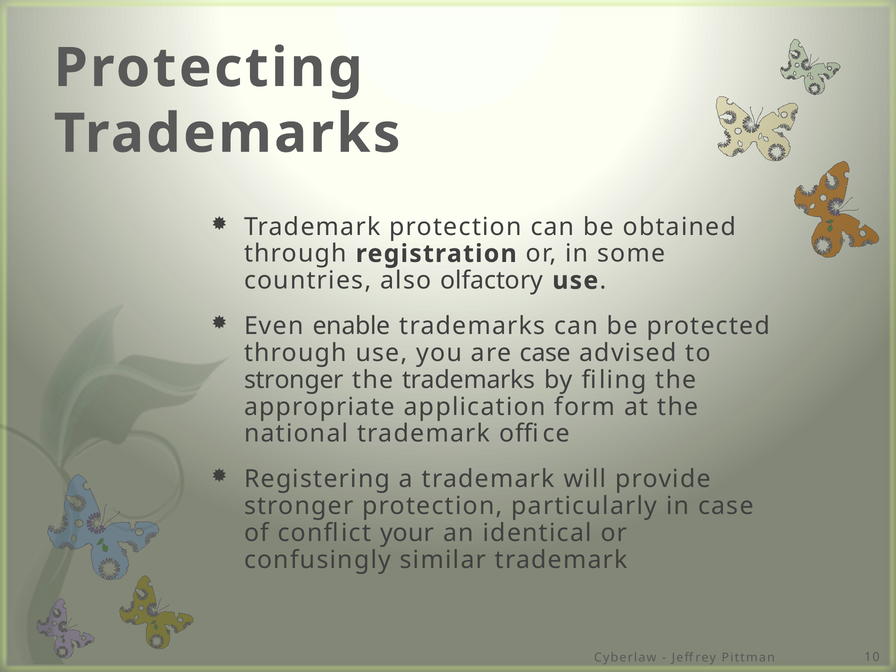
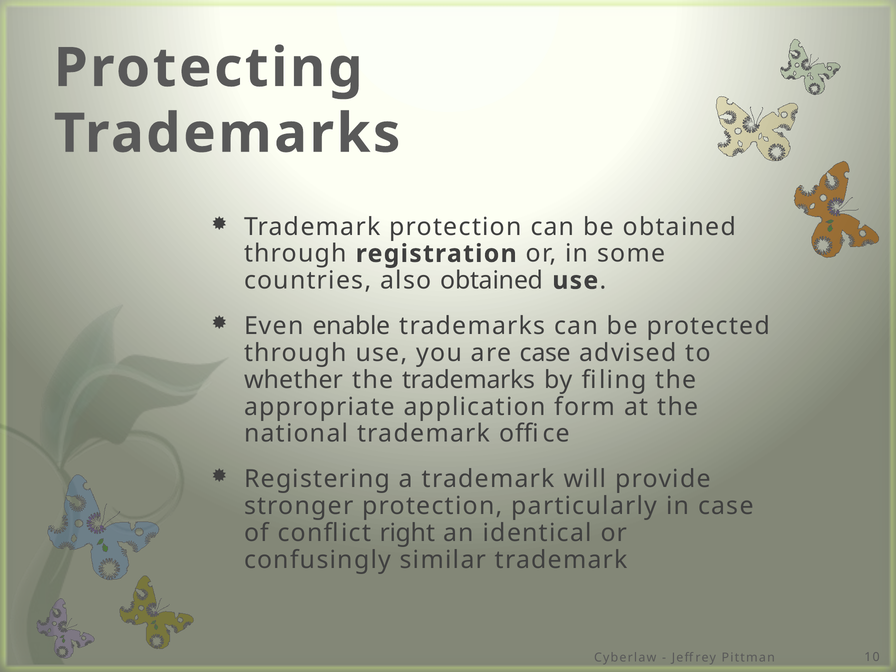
also olfactory: olfactory -> obtained
stronger at (294, 380): stronger -> whether
your: your -> right
